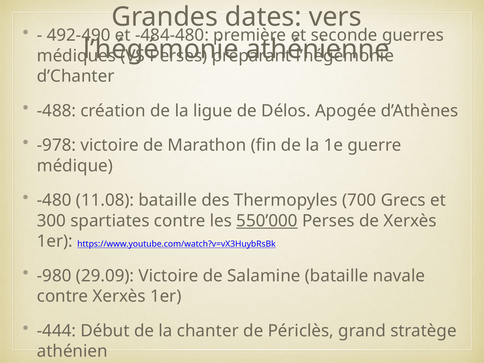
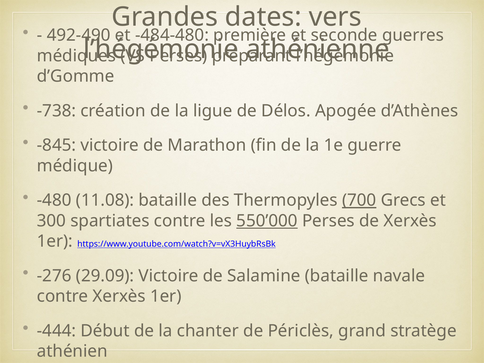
d’Chanter: d’Chanter -> d’Gomme
-488: -488 -> -738
-978: -978 -> -845
700 underline: none -> present
-980: -980 -> -276
